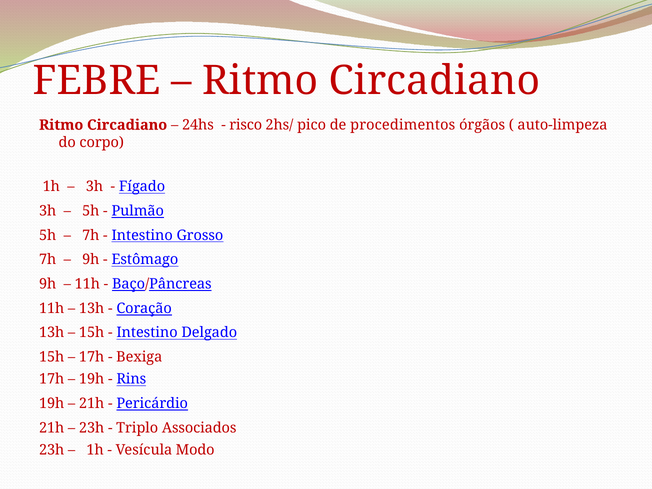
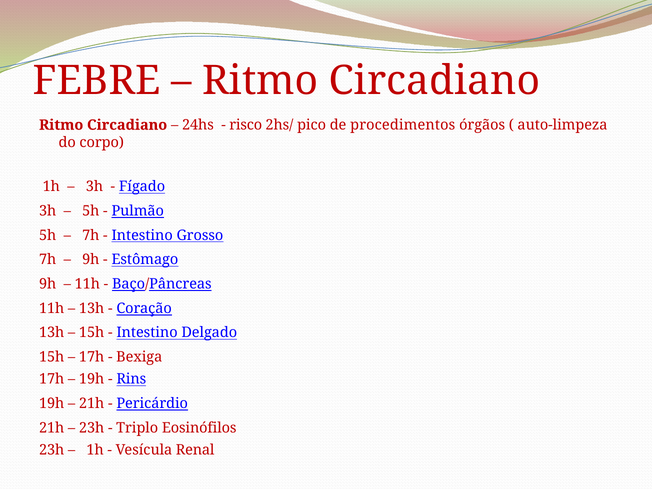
Associados: Associados -> Eosinófilos
Modo: Modo -> Renal
